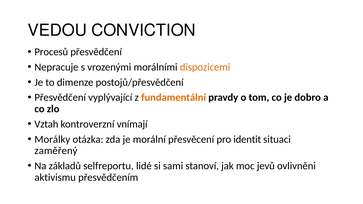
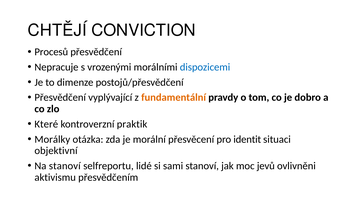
VEDOU: VEDOU -> CHTĚJÍ
dispozicemi colour: orange -> blue
Vztah: Vztah -> Které
vnímají: vnímají -> praktik
zaměřený: zaměřený -> objektivní
Na základů: základů -> stanoví
